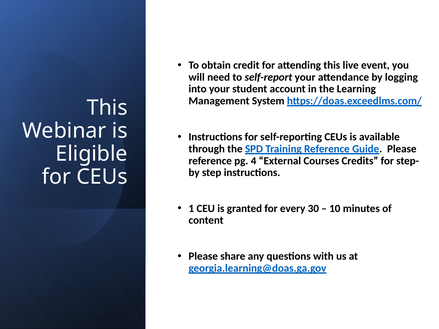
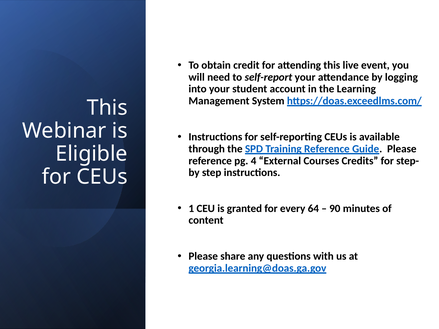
30: 30 -> 64
10: 10 -> 90
